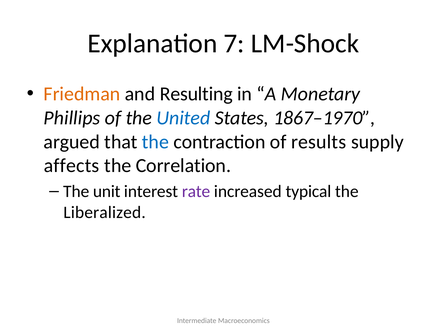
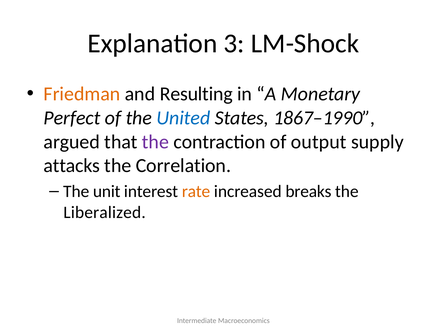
7: 7 -> 3
Phillips: Phillips -> Perfect
1867–1970: 1867–1970 -> 1867–1990
the at (155, 142) colour: blue -> purple
results: results -> output
affects: affects -> attacks
rate colour: purple -> orange
typical: typical -> breaks
